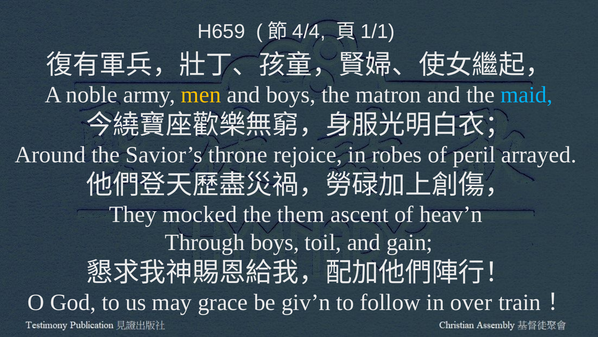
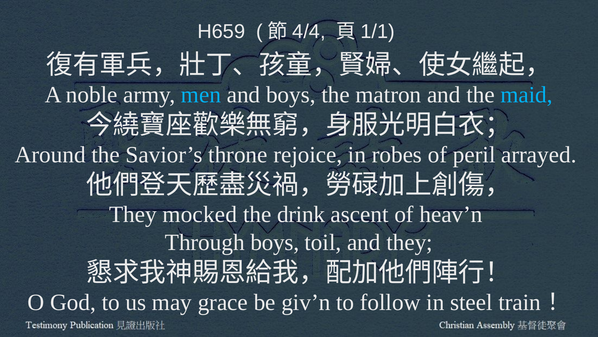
men colour: yellow -> light blue
them: them -> drink
and gain: gain -> they
over: over -> steel
